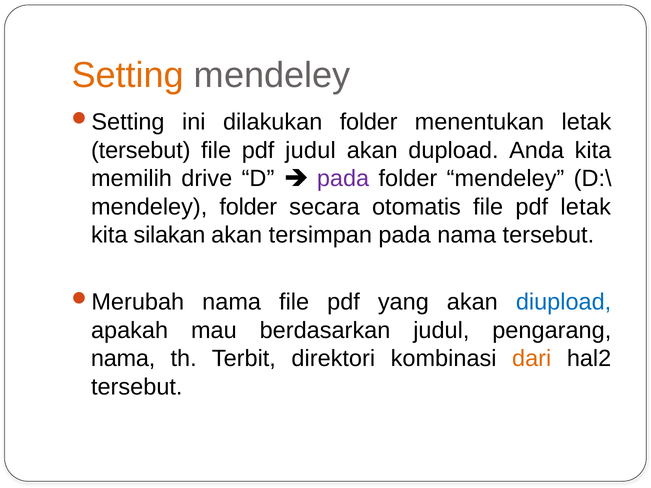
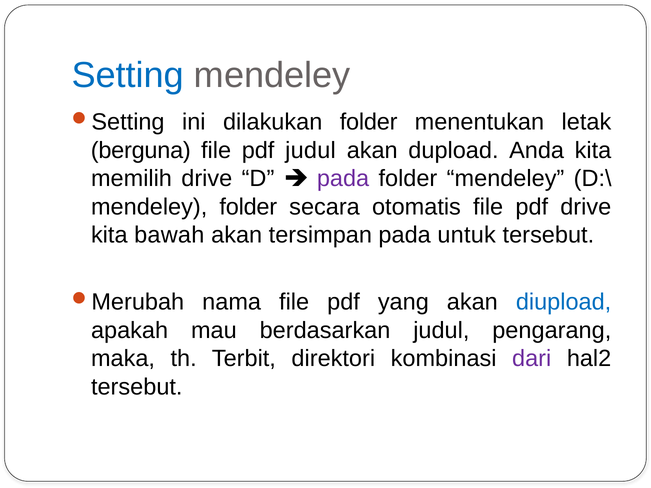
Setting colour: orange -> blue
tersebut at (141, 150): tersebut -> berguna
pdf letak: letak -> drive
silakan: silakan -> bawah
pada nama: nama -> untuk
nama at (123, 359): nama -> maka
dari colour: orange -> purple
